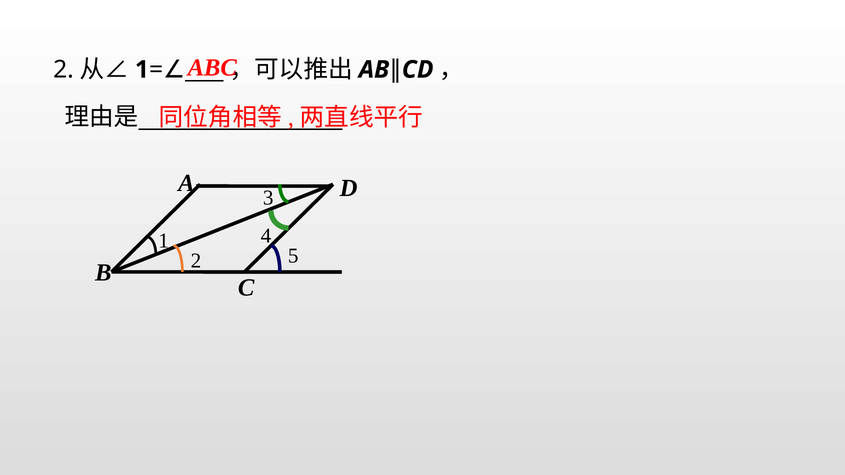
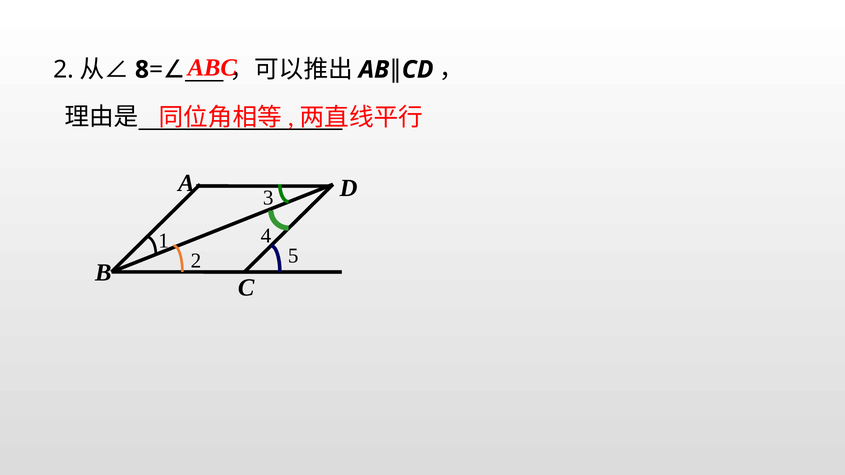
1 at (142, 70): 1 -> 8
